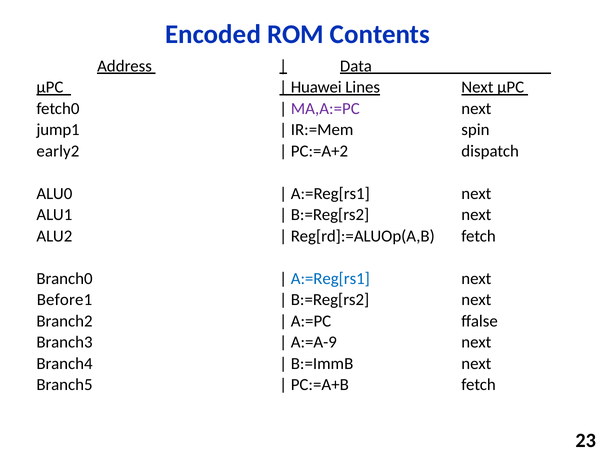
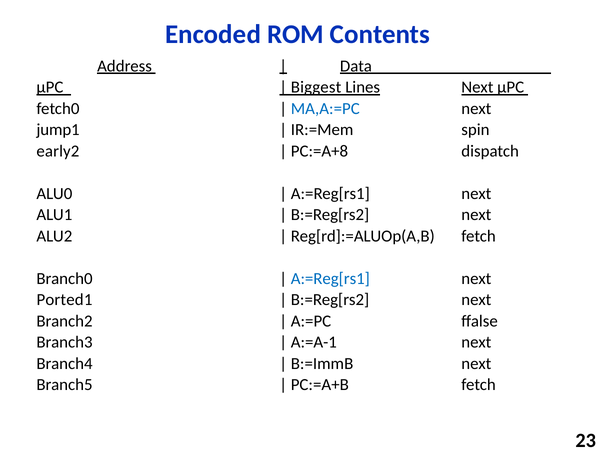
Huawei: Huawei -> Biggest
MA,A:=PC colour: purple -> blue
PC:=A+2: PC:=A+2 -> PC:=A+8
Before1: Before1 -> Ported1
A:=A-9: A:=A-9 -> A:=A-1
